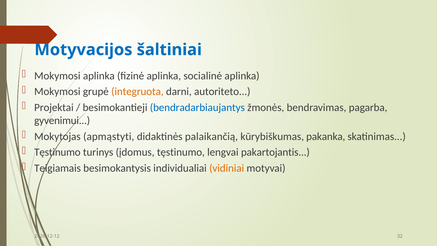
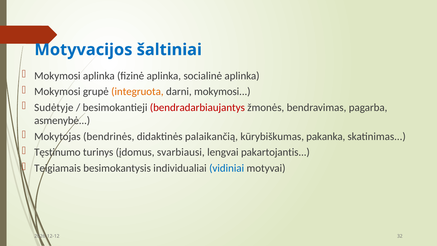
darni autoriteto: autoriteto -> mokymosi
Projektai: Projektai -> Sudėtyje
bendradarbiaujantys colour: blue -> red
gyvenimui: gyvenimui -> asmenybė
apmąstyti: apmąstyti -> bendrinės
įdomus tęstinumo: tęstinumo -> svarbiausi
vidiniai colour: orange -> blue
